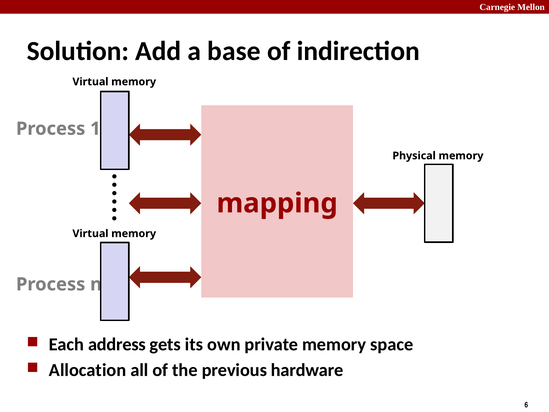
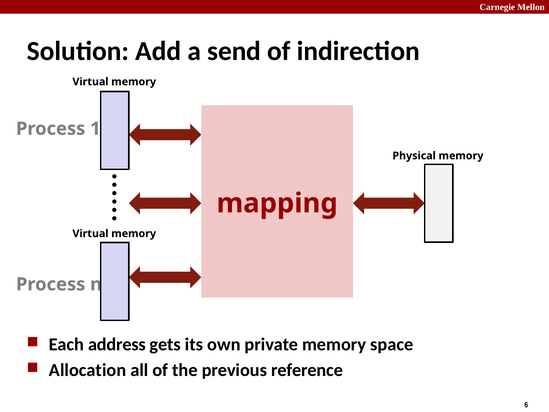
base: base -> send
hardware: hardware -> reference
